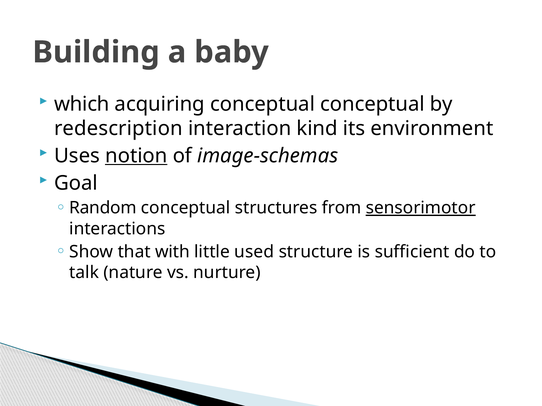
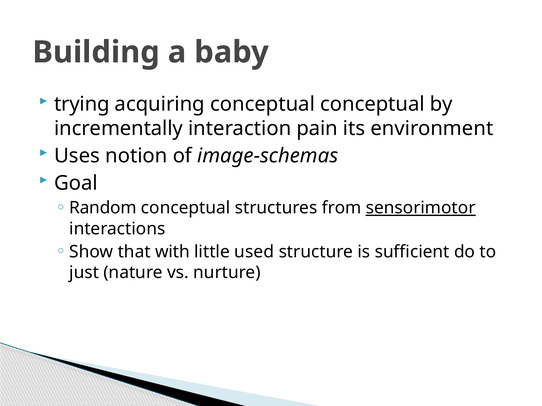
which: which -> trying
redescription: redescription -> incrementally
kind: kind -> pain
notion underline: present -> none
talk: talk -> just
